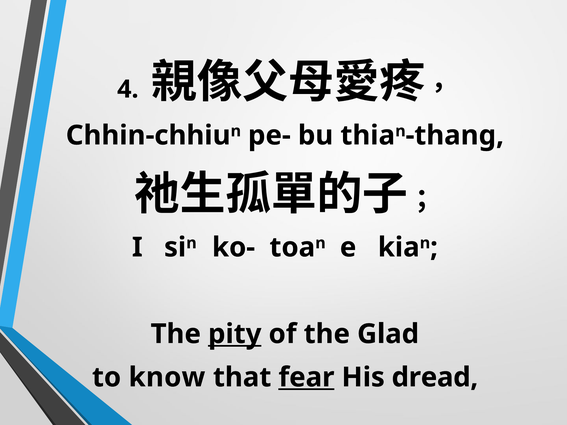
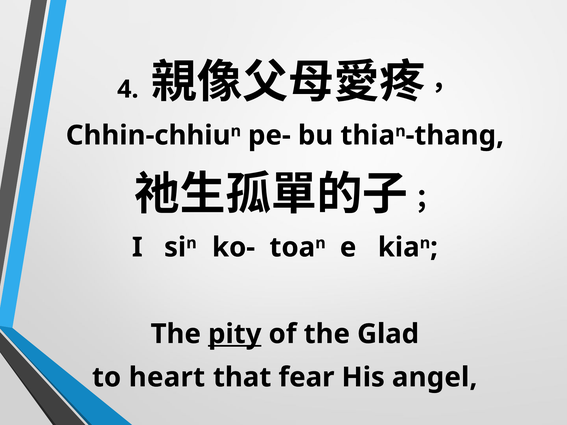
know: know -> heart
fear underline: present -> none
dread: dread -> angel
